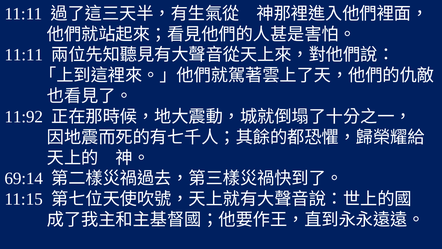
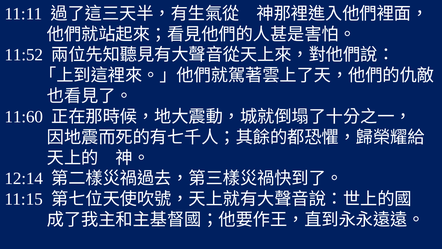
11:11 at (24, 55): 11:11 -> 11:52
11:92: 11:92 -> 11:60
69:14: 69:14 -> 12:14
